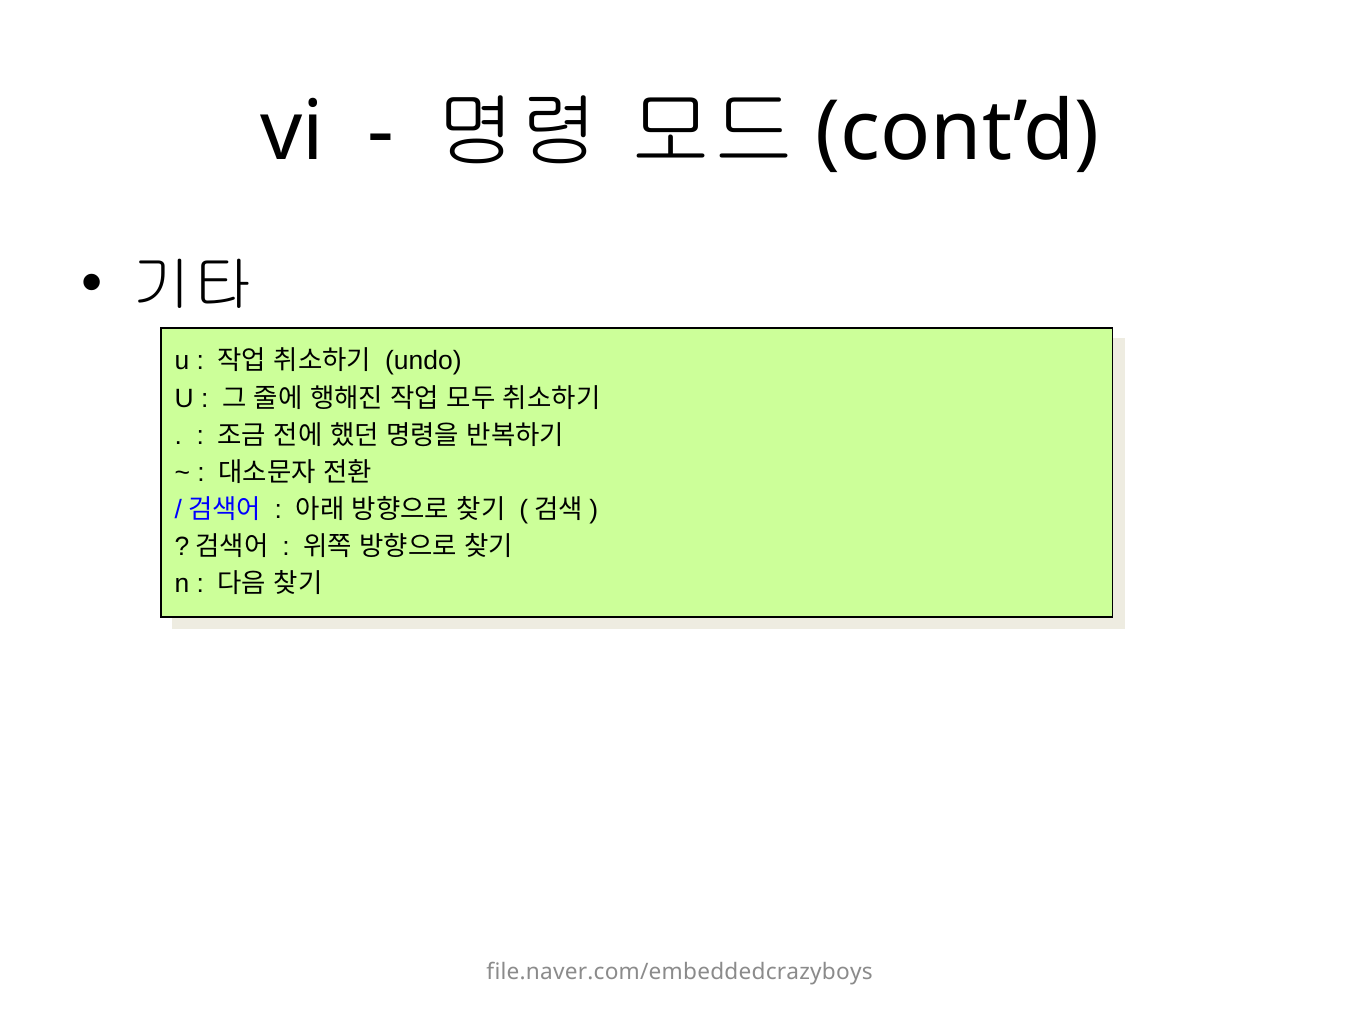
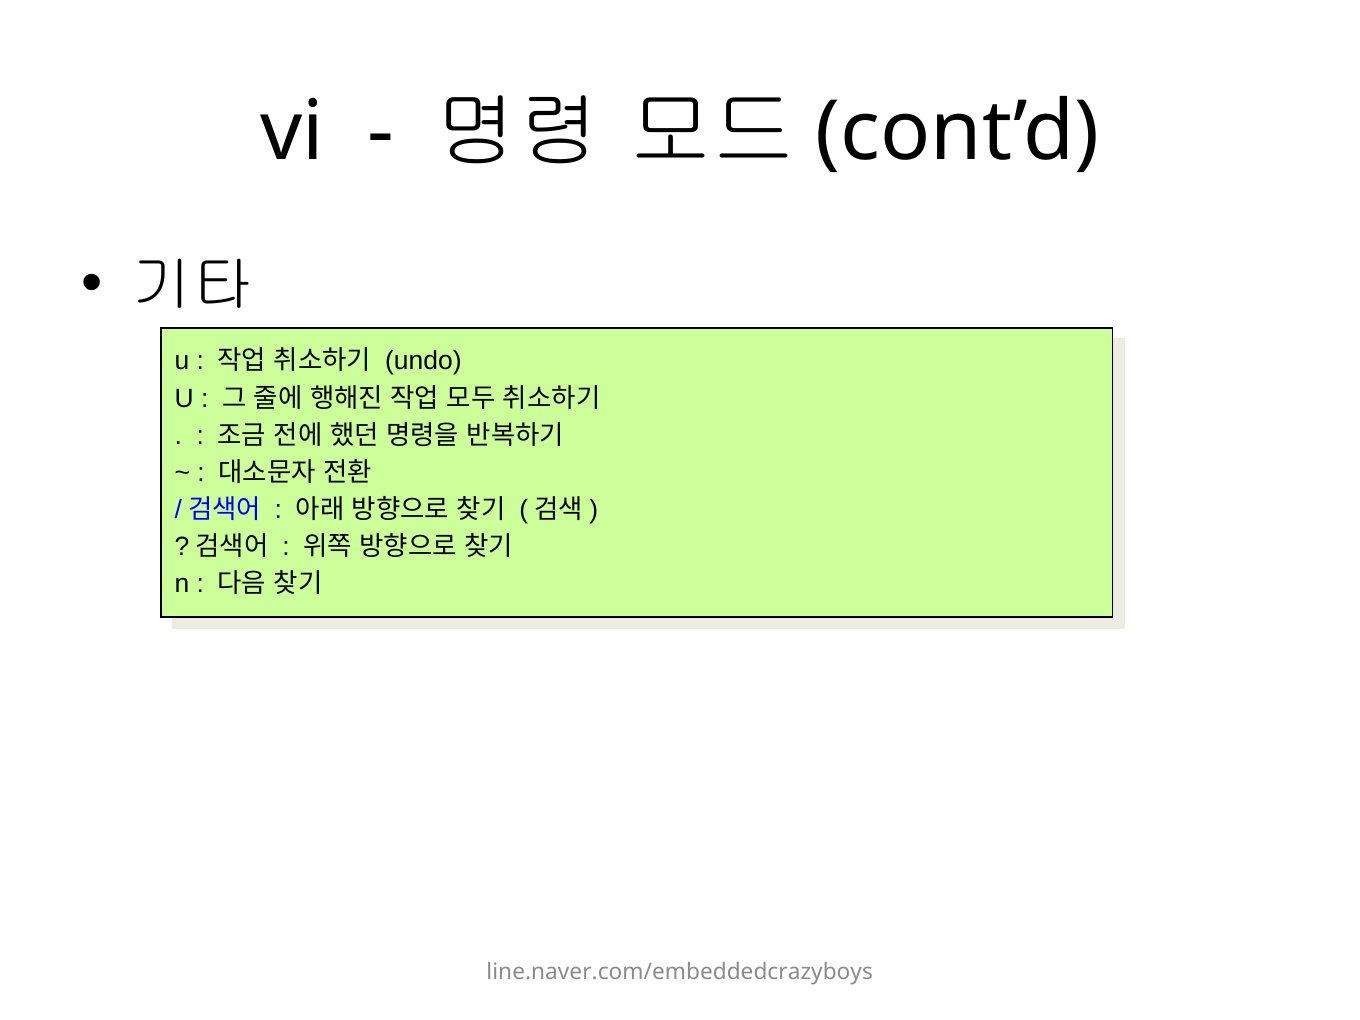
file.naver.com/embeddedcrazyboys: file.naver.com/embeddedcrazyboys -> line.naver.com/embeddedcrazyboys
